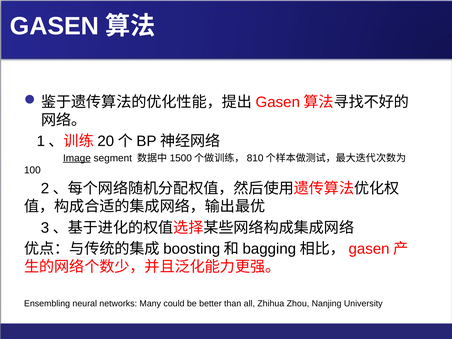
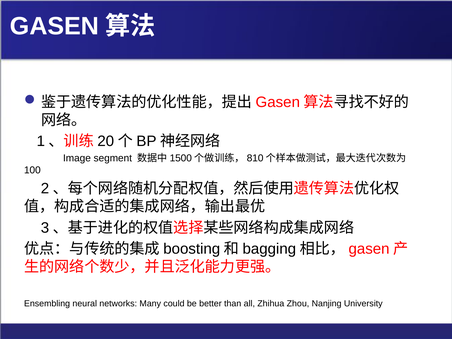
Image underline: present -> none
